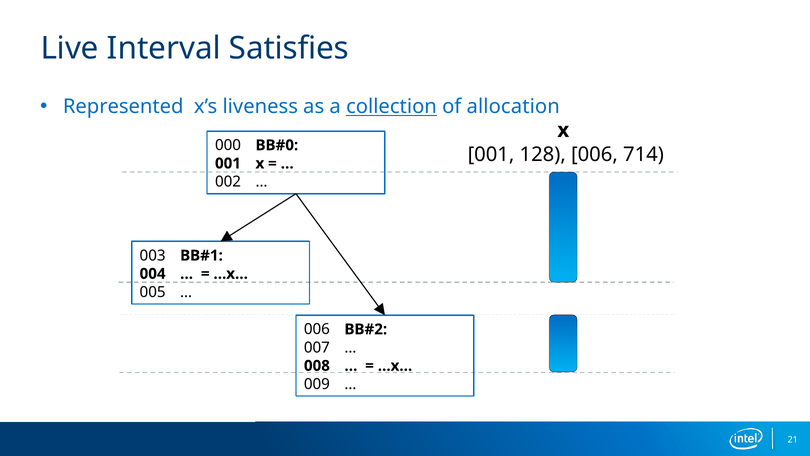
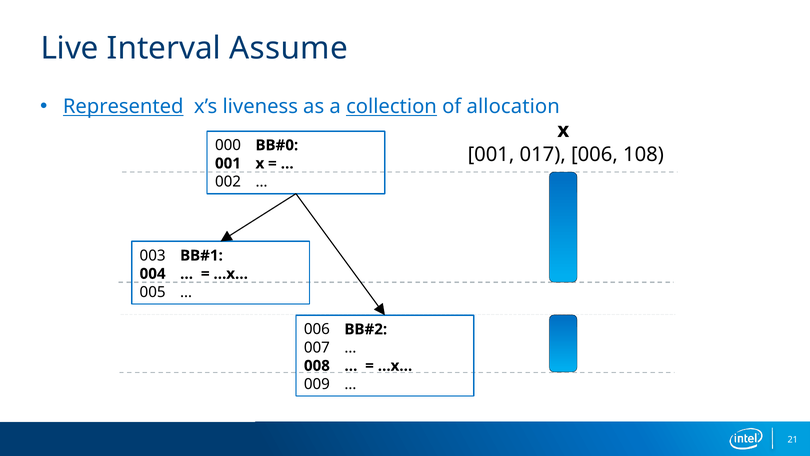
Satisfies: Satisfies -> Assume
Represented underline: none -> present
128: 128 -> 017
714: 714 -> 108
